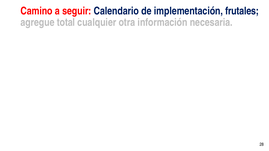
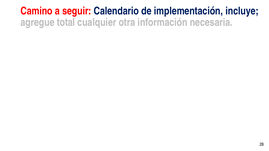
frutales: frutales -> incluye
